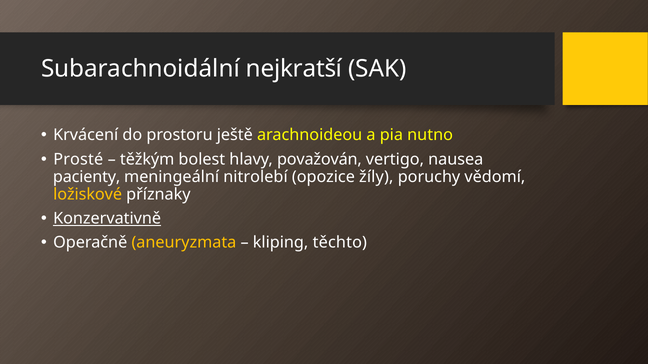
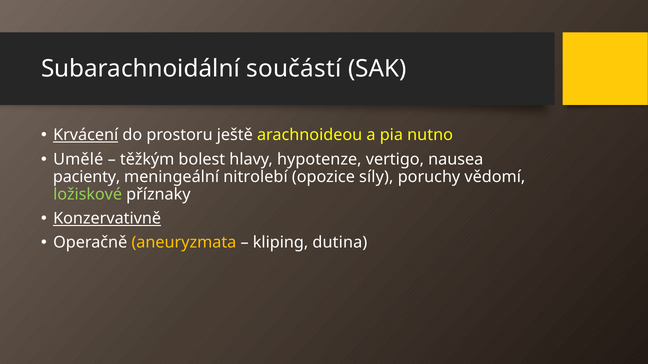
nejkratší: nejkratší -> součástí
Krvácení underline: none -> present
Prosté: Prosté -> Umělé
považován: považován -> hypotenze
žíly: žíly -> síly
ložiskové colour: yellow -> light green
těchto: těchto -> dutina
